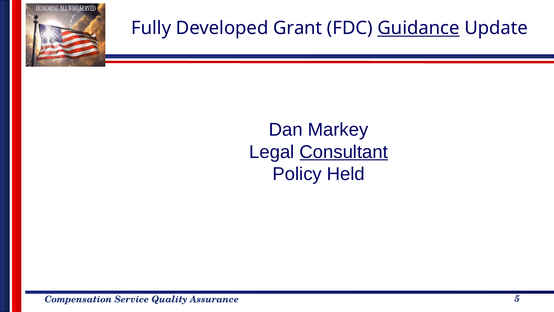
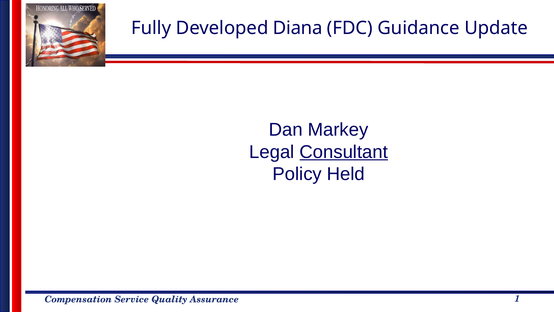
Grant: Grant -> Diana
Guidance underline: present -> none
5: 5 -> 1
